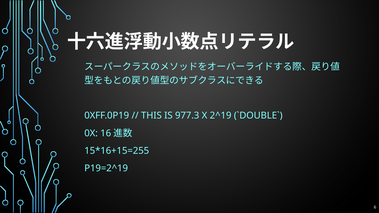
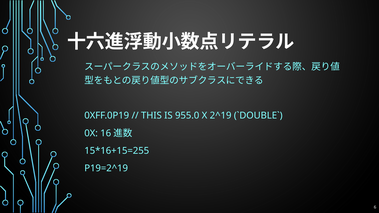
977.3: 977.3 -> 955.0
